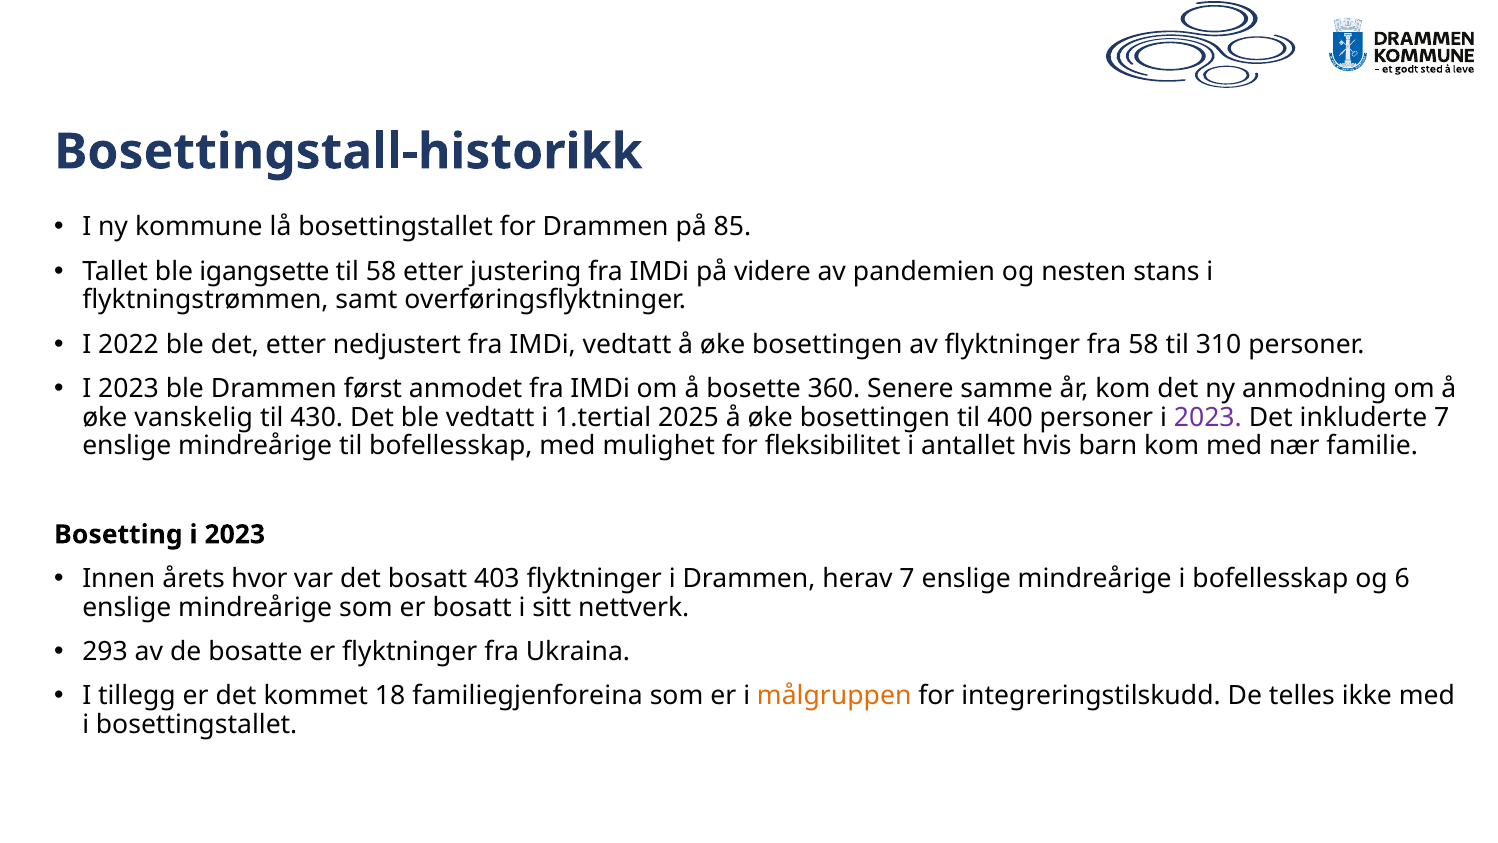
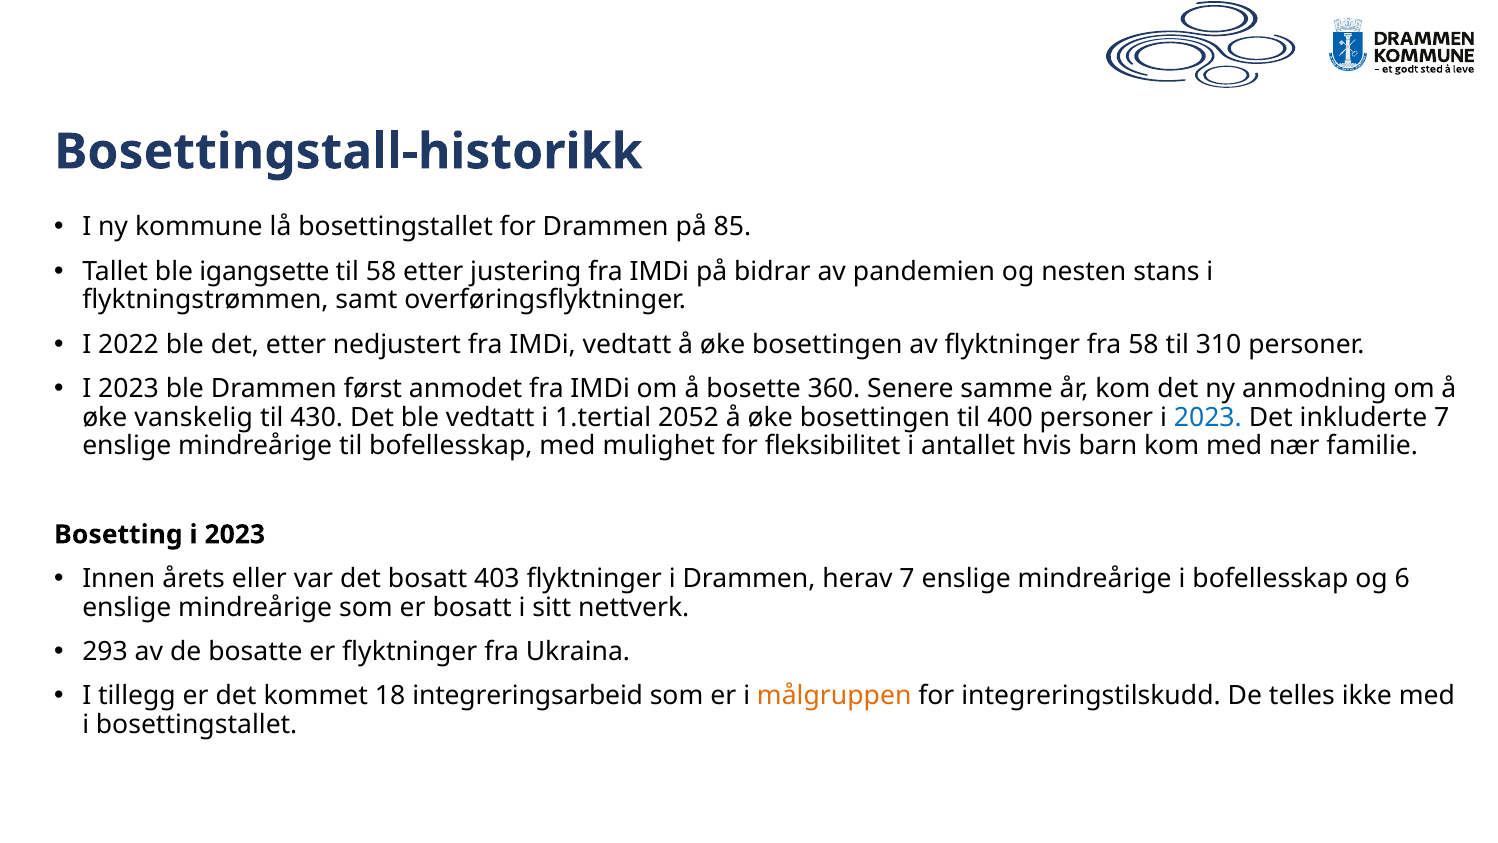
videre: videre -> bidrar
2025: 2025 -> 2052
2023 at (1208, 417) colour: purple -> blue
hvor: hvor -> eller
familiegjenforeina: familiegjenforeina -> integreringsarbeid
